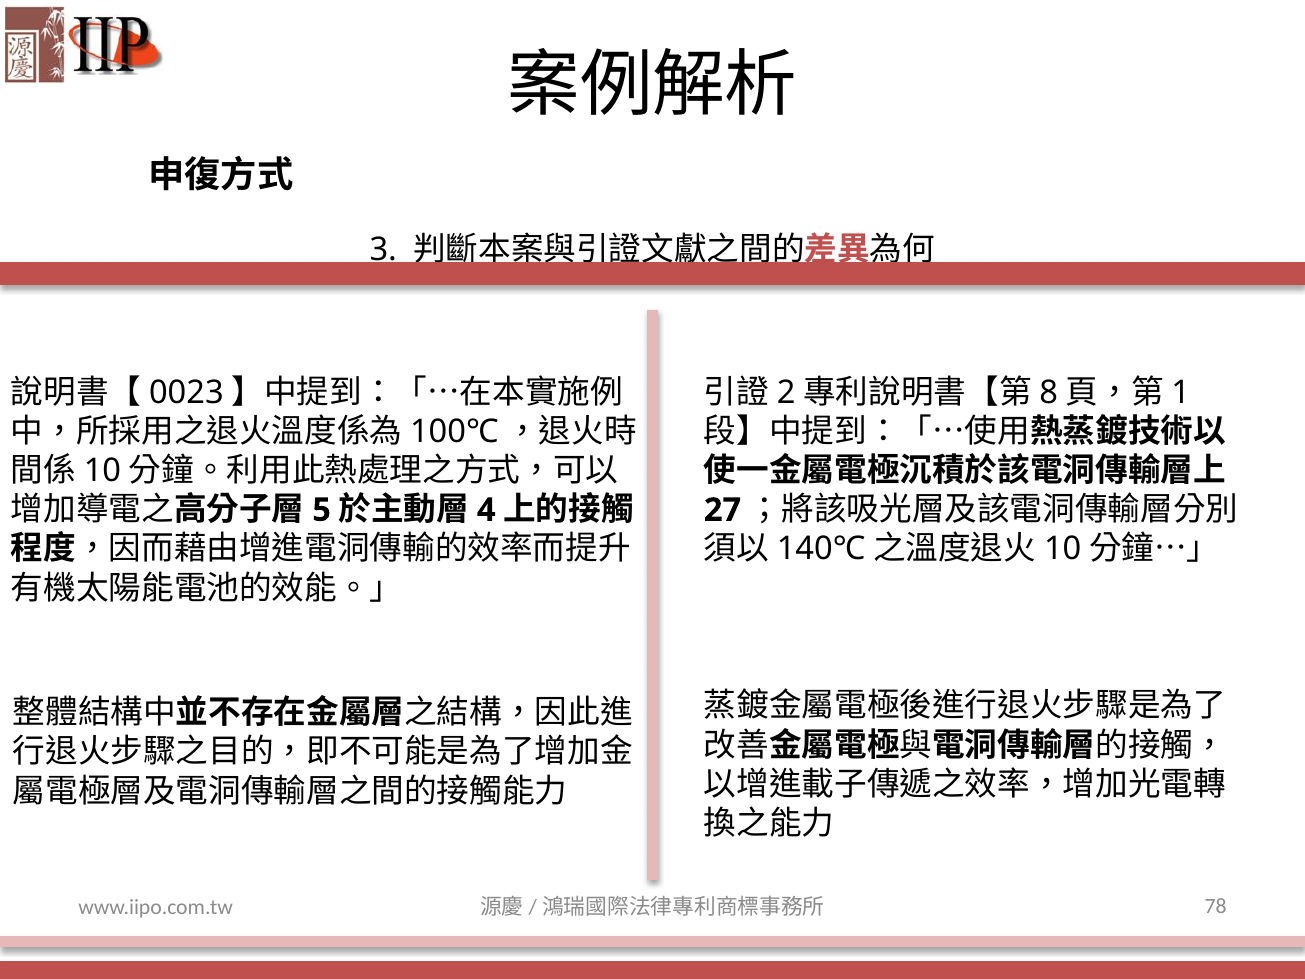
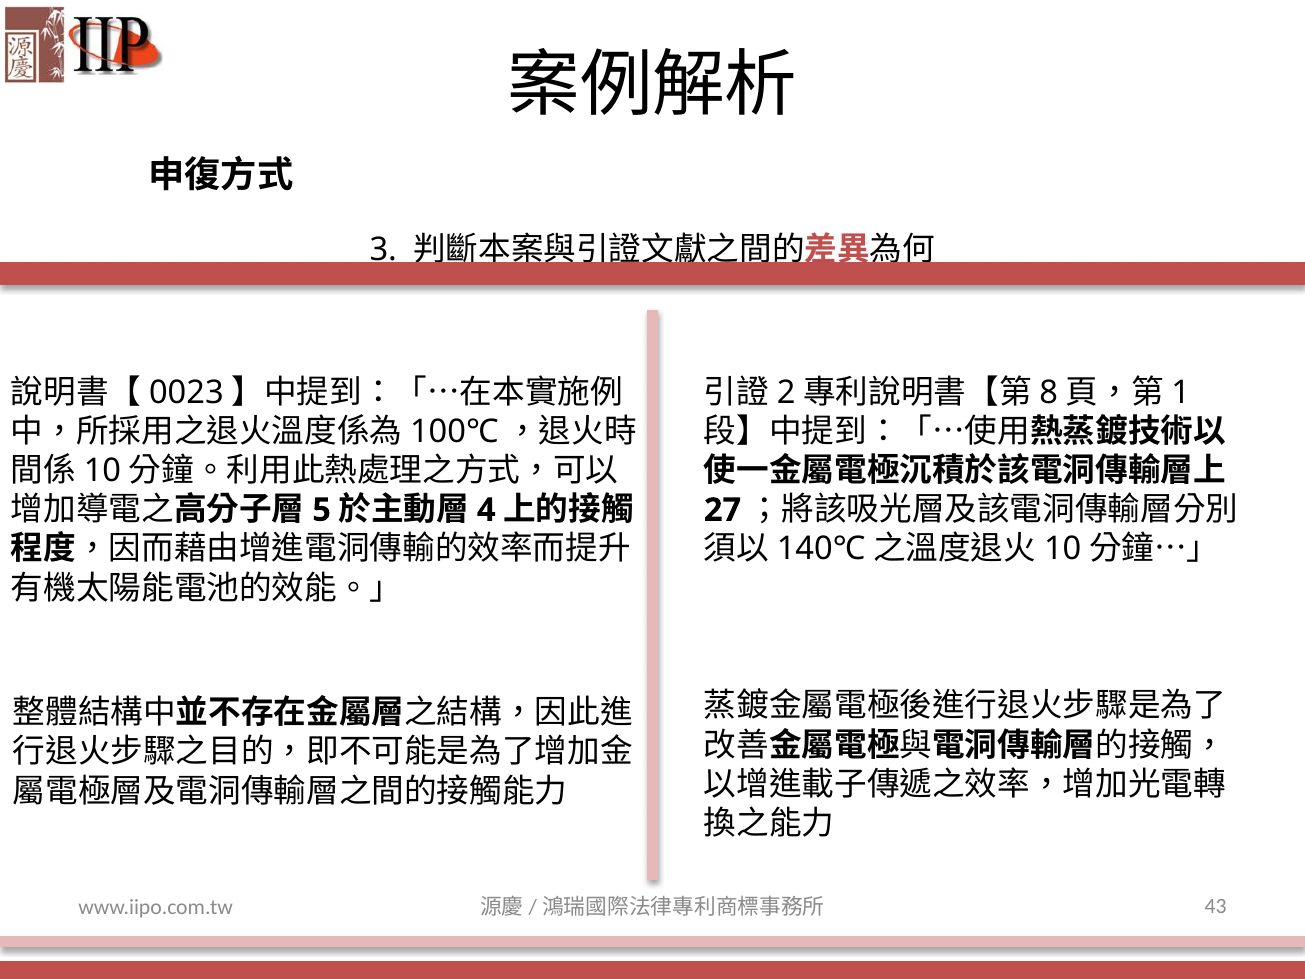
78: 78 -> 43
